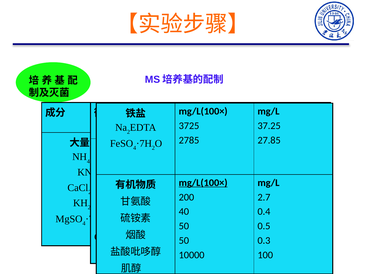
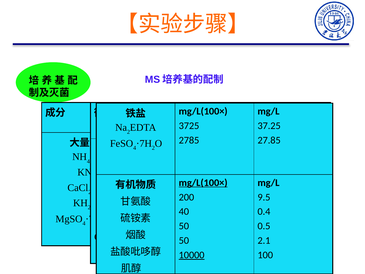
2.7: 2.7 -> 9.5
0.3: 0.3 -> 2.1
10000 underline: none -> present
